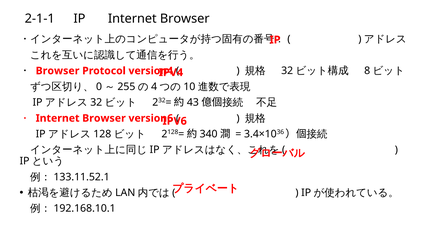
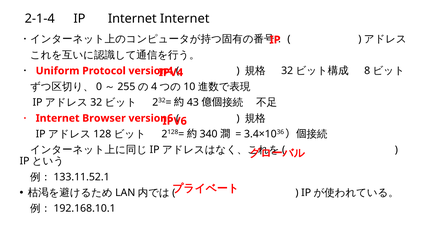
2-1-1: 2-1-1 -> 2-1-4
IP Internet Browser: Browser -> Internet
Browser at (58, 71): Browser -> Uniform
